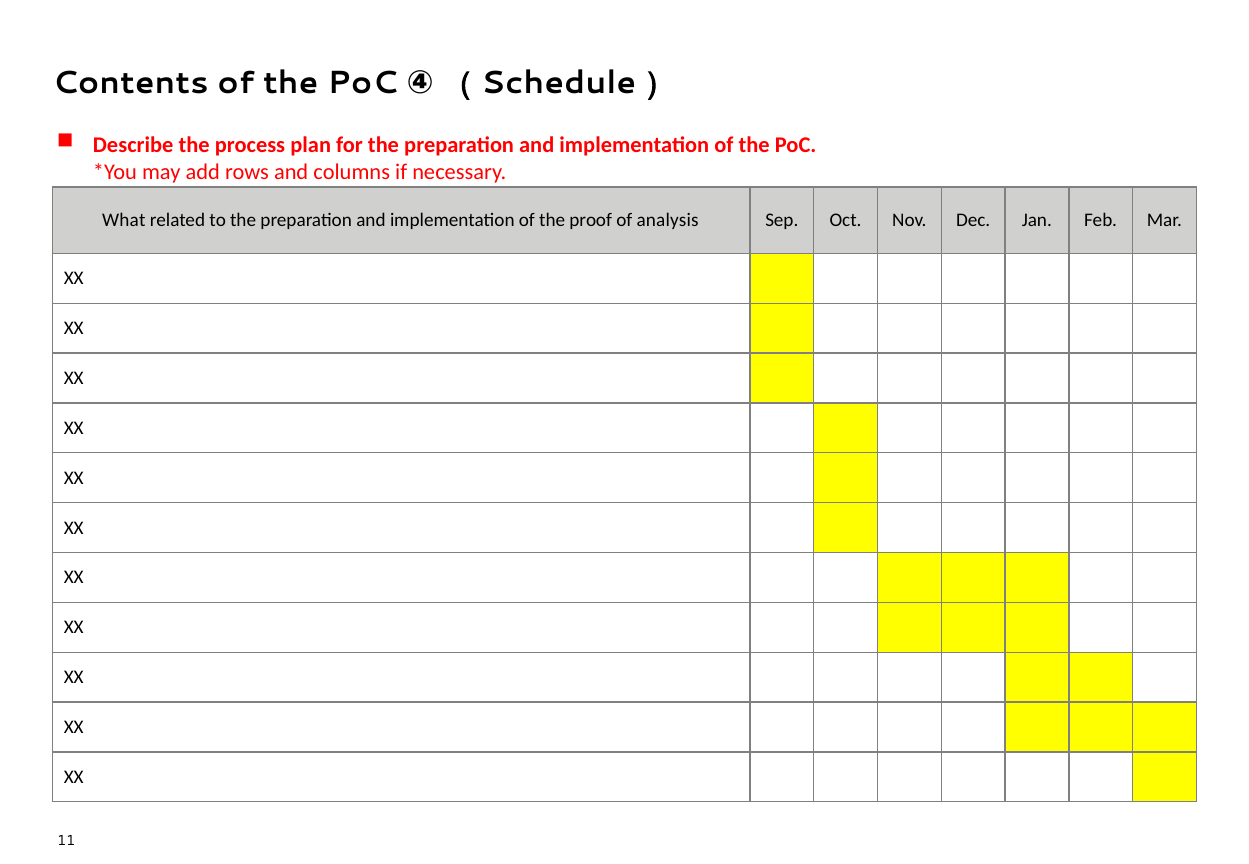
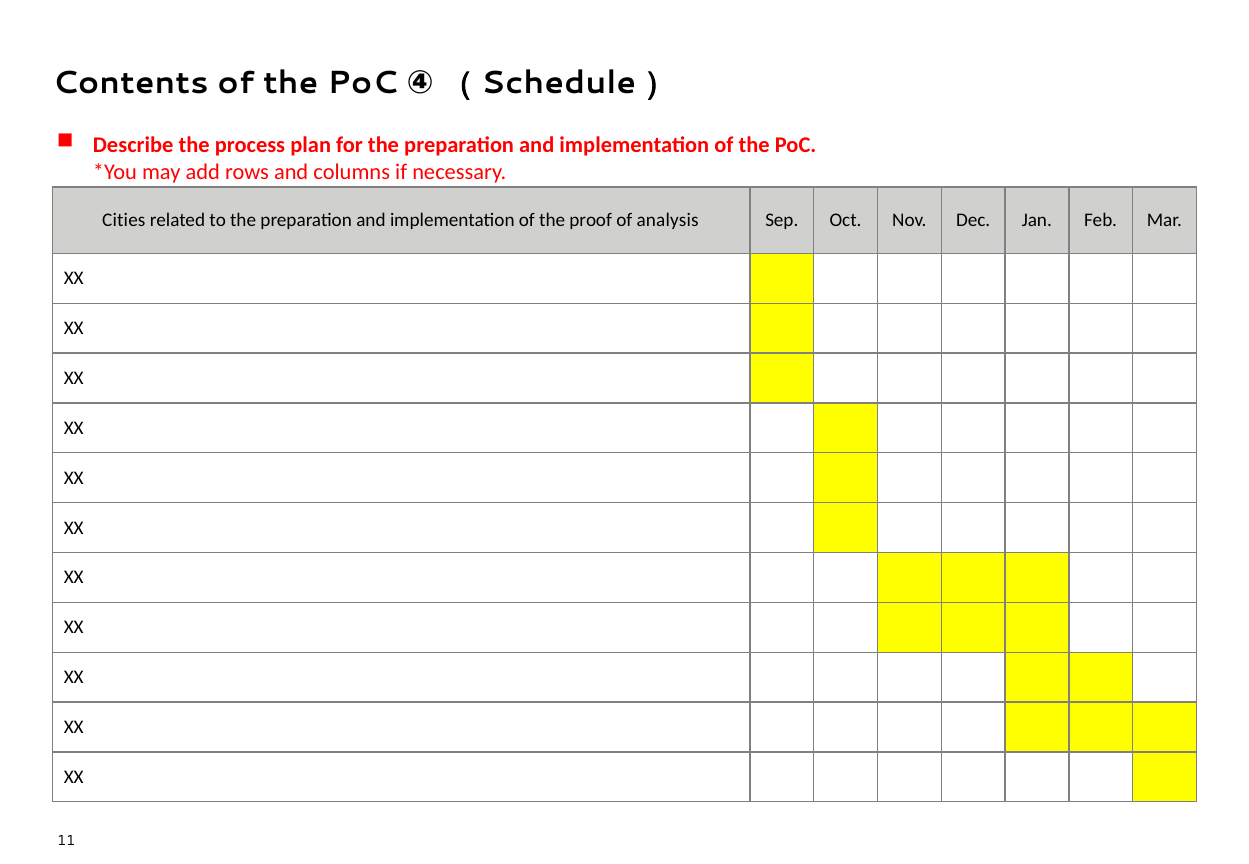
What: What -> Cities
